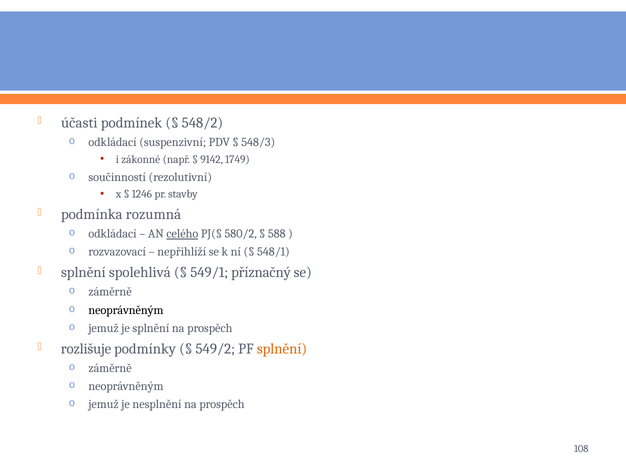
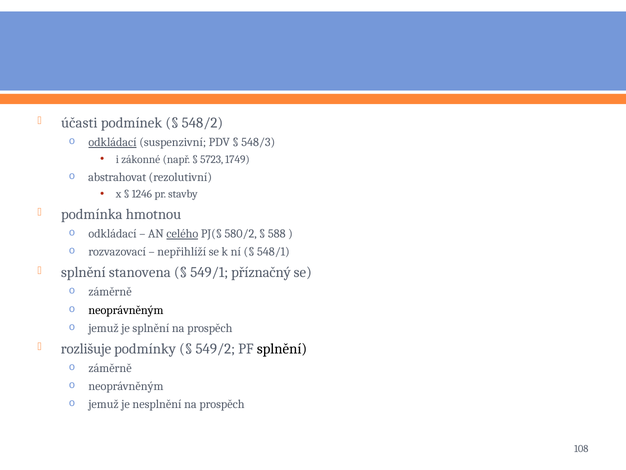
odkládací at (113, 142) underline: none -> present
9142: 9142 -> 5723
součinností: součinností -> abstrahovat
rozumná: rozumná -> hmotnou
spolehlivá: spolehlivá -> stanovena
splnění at (282, 348) colour: orange -> black
